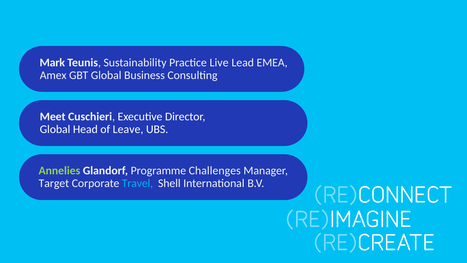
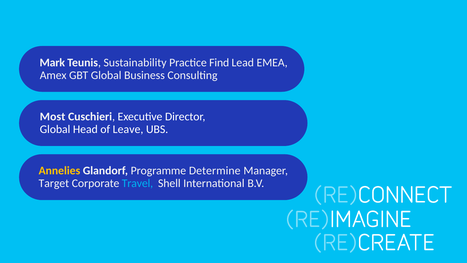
Live: Live -> Find
Meet: Meet -> Most
Annelies colour: light green -> yellow
Challenges: Challenges -> Determine
